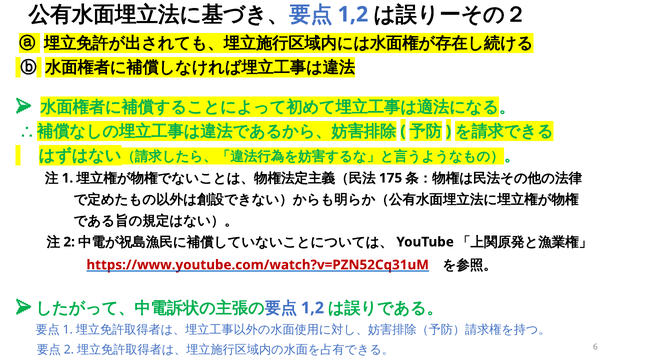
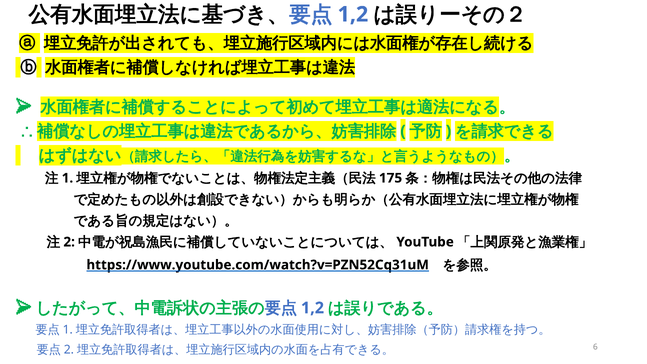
https://www.youtube.com/watch?v=PZN52Cq31uM colour: red -> black
